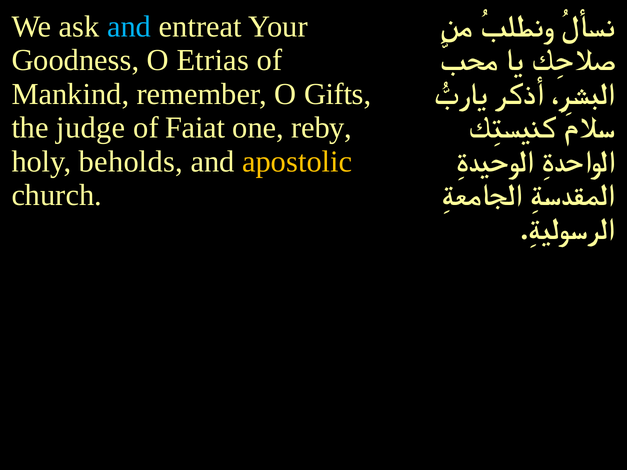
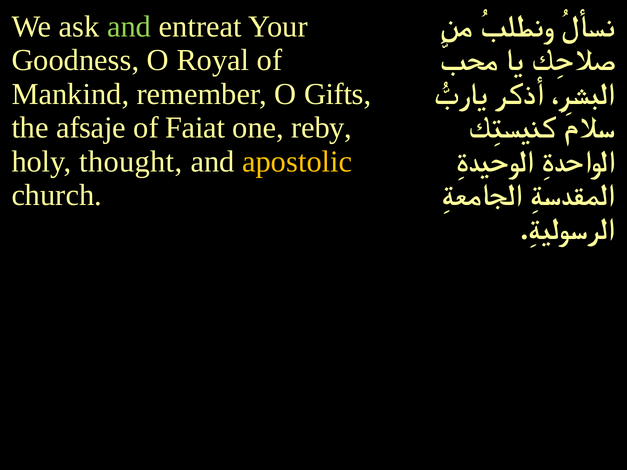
and at (129, 27) colour: light blue -> light green
Etrias: Etrias -> Royal
judge: judge -> afsaje
beholds: beholds -> thought
